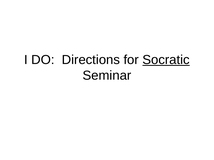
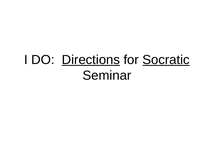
Directions underline: none -> present
